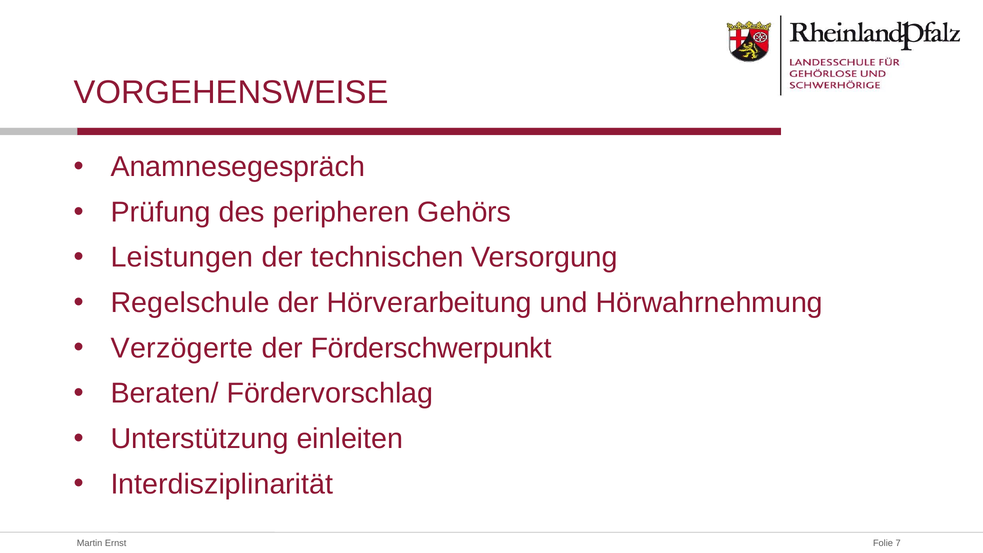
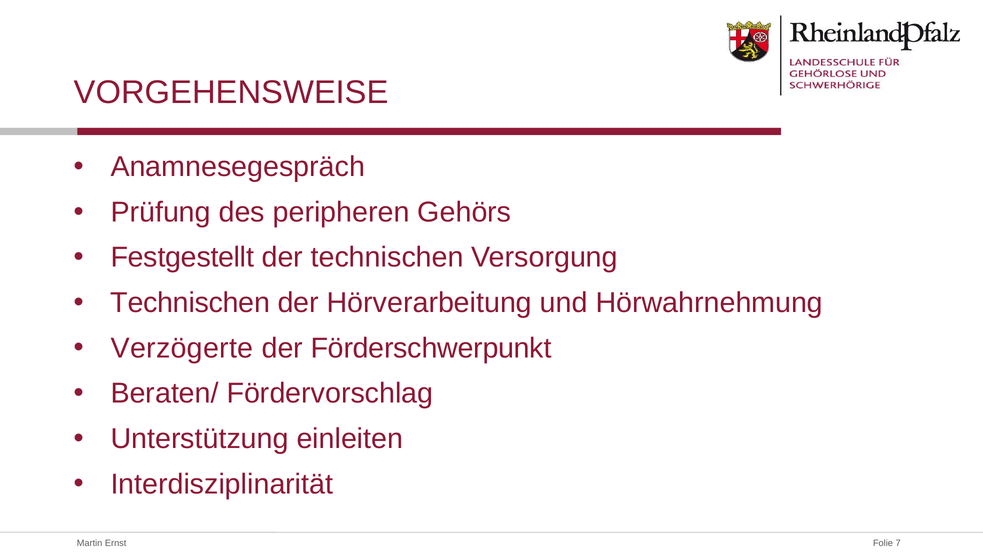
Leistungen: Leistungen -> Festgestellt
Regelschule at (190, 303): Regelschule -> Technischen
